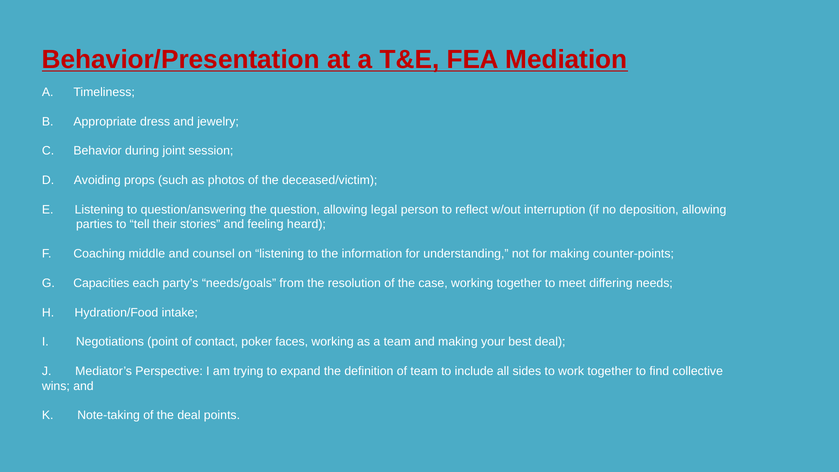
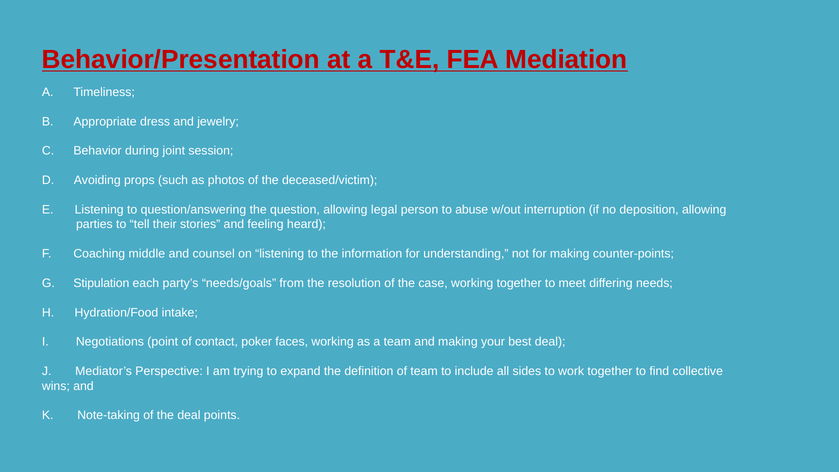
reflect: reflect -> abuse
Capacities: Capacities -> Stipulation
